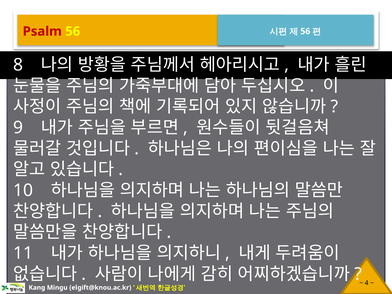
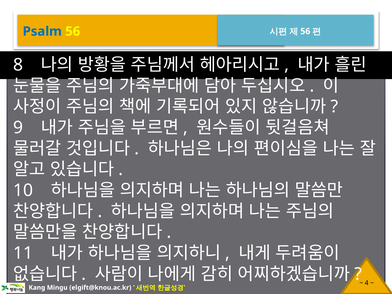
Psalm colour: red -> blue
